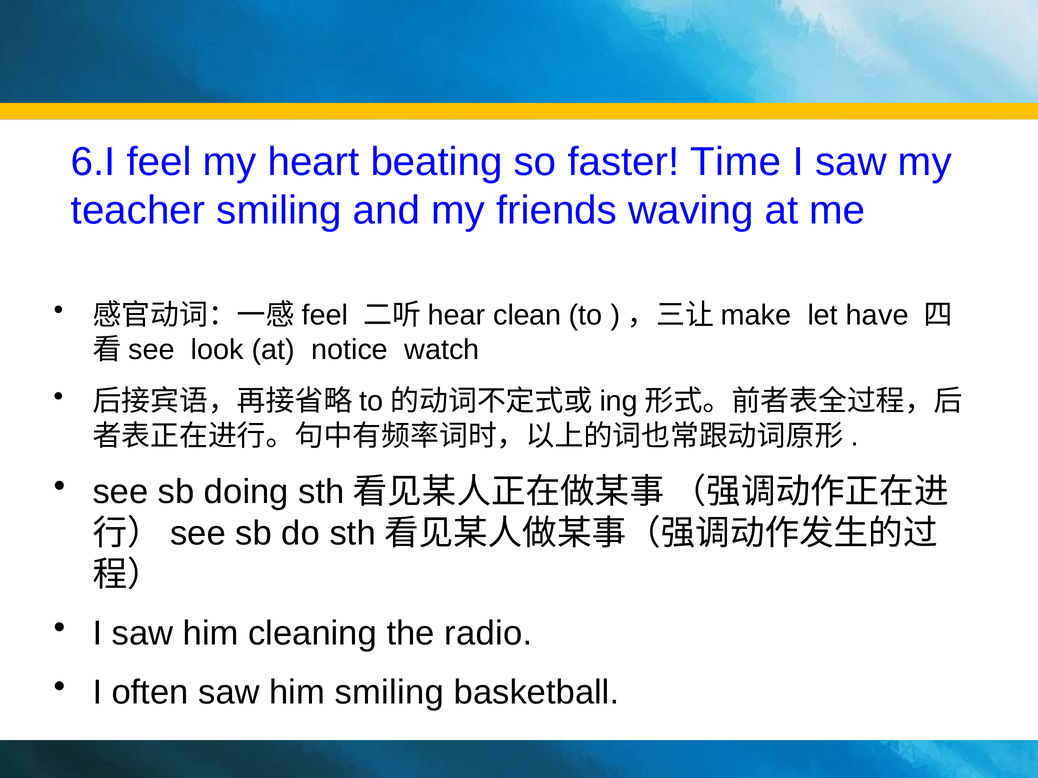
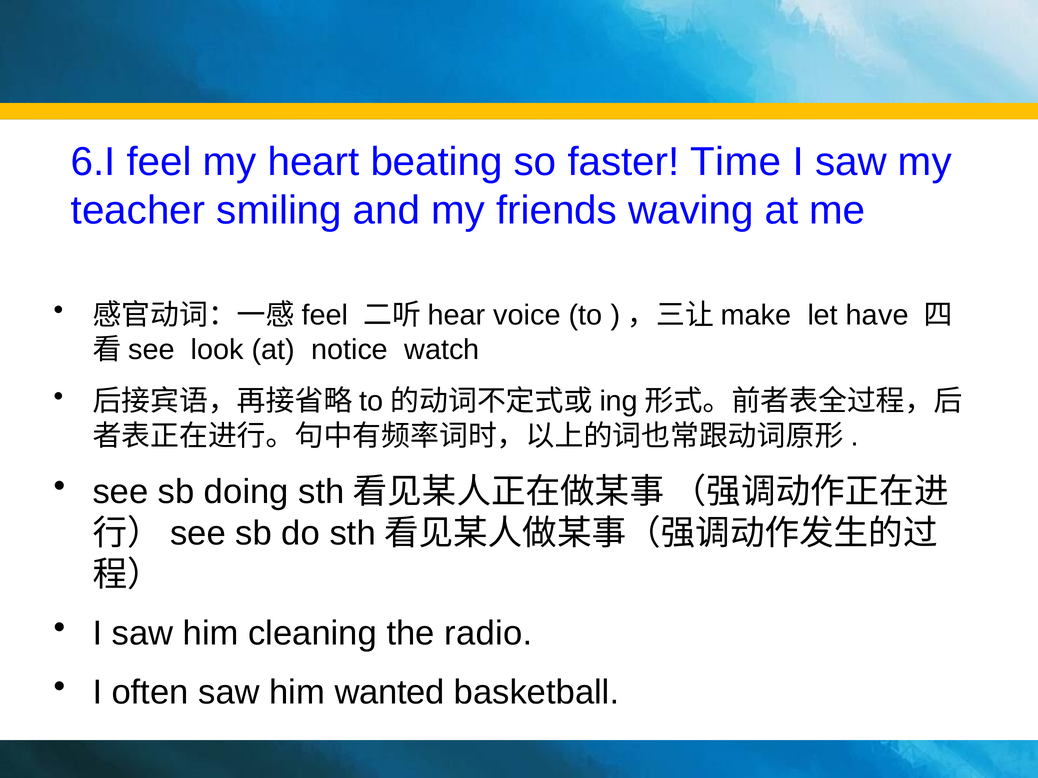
clean: clean -> voice
him smiling: smiling -> wanted
